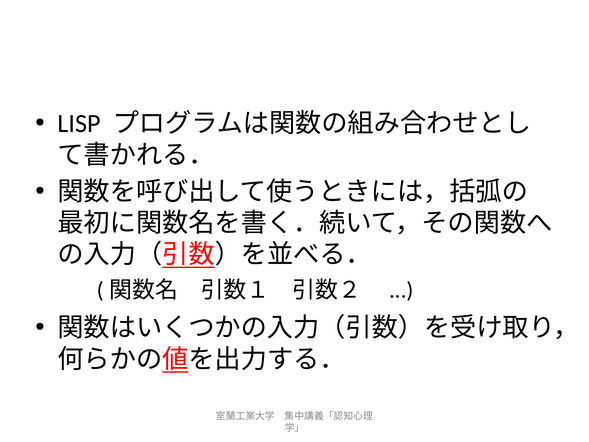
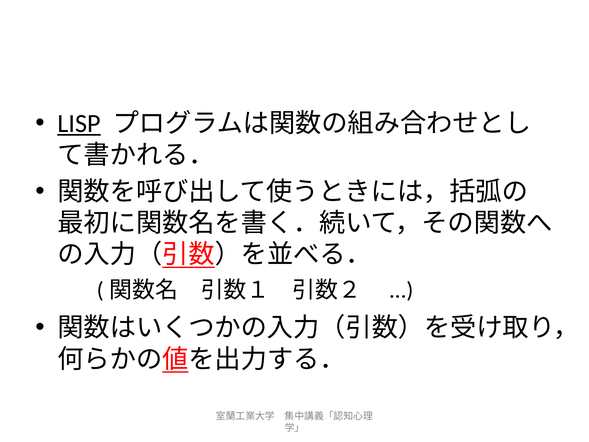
LISP underline: none -> present
